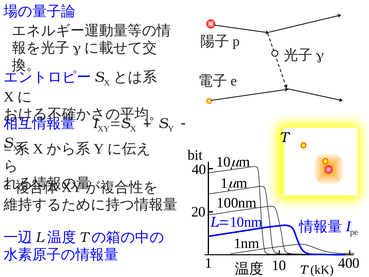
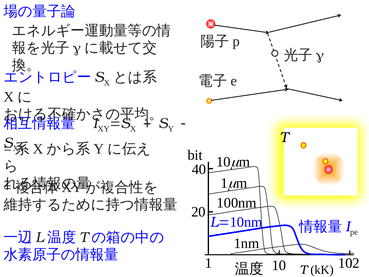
400: 400 -> 102
